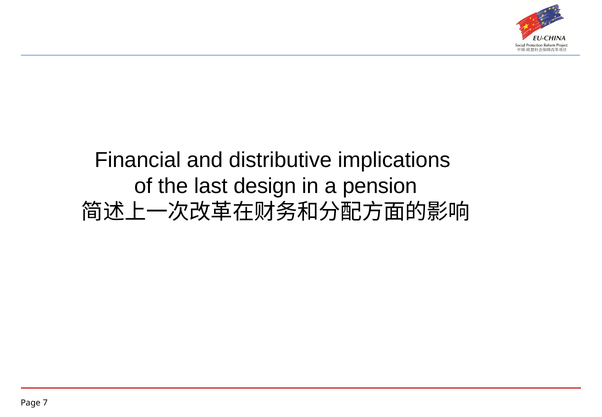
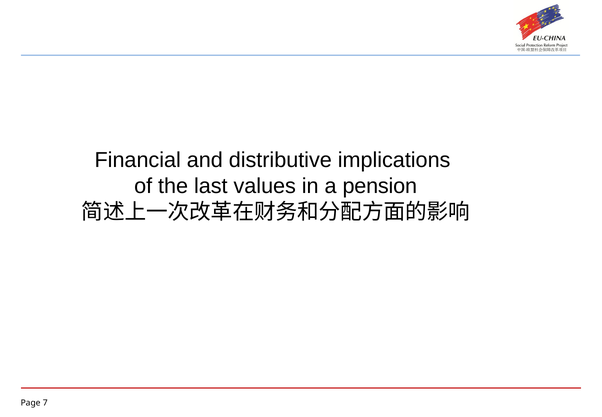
design: design -> values
